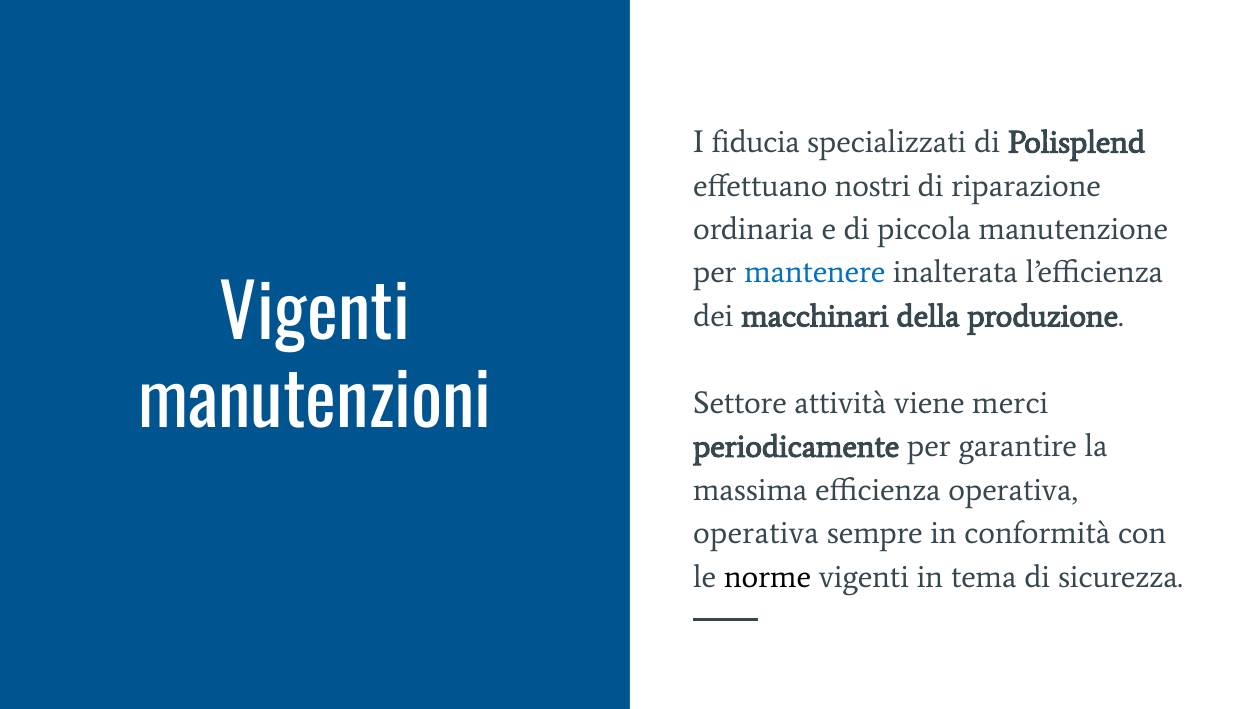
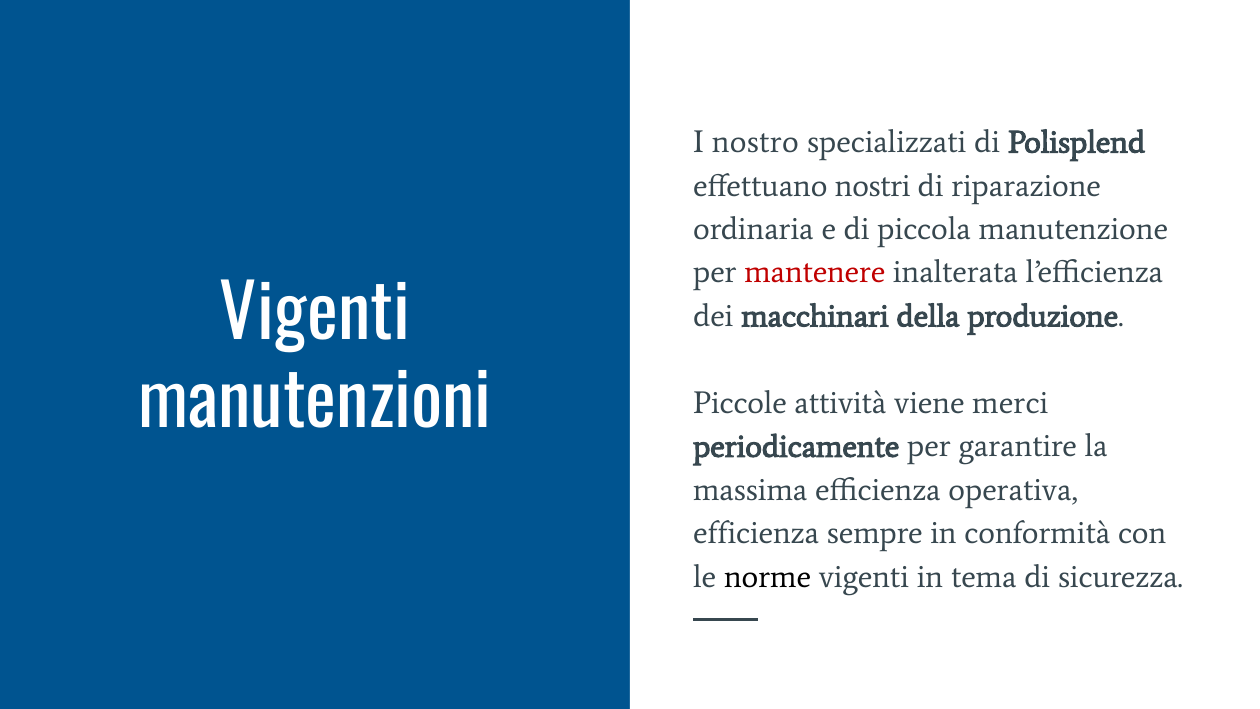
fiducia: fiducia -> nostro
mantenere colour: blue -> red
Settore: Settore -> Piccole
operativa at (756, 533): operativa -> efficienza
